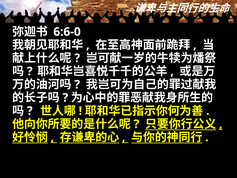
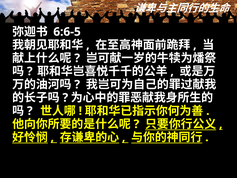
6:6-0: 6:6-0 -> 6:6-5
